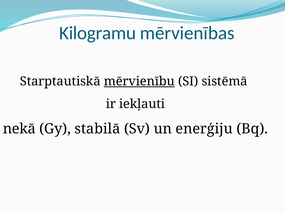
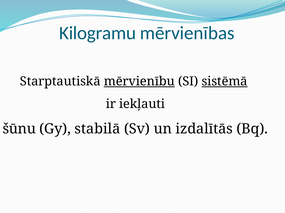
sistēmā underline: none -> present
nekā: nekā -> šūnu
enerģiju: enerģiju -> izdalītās
